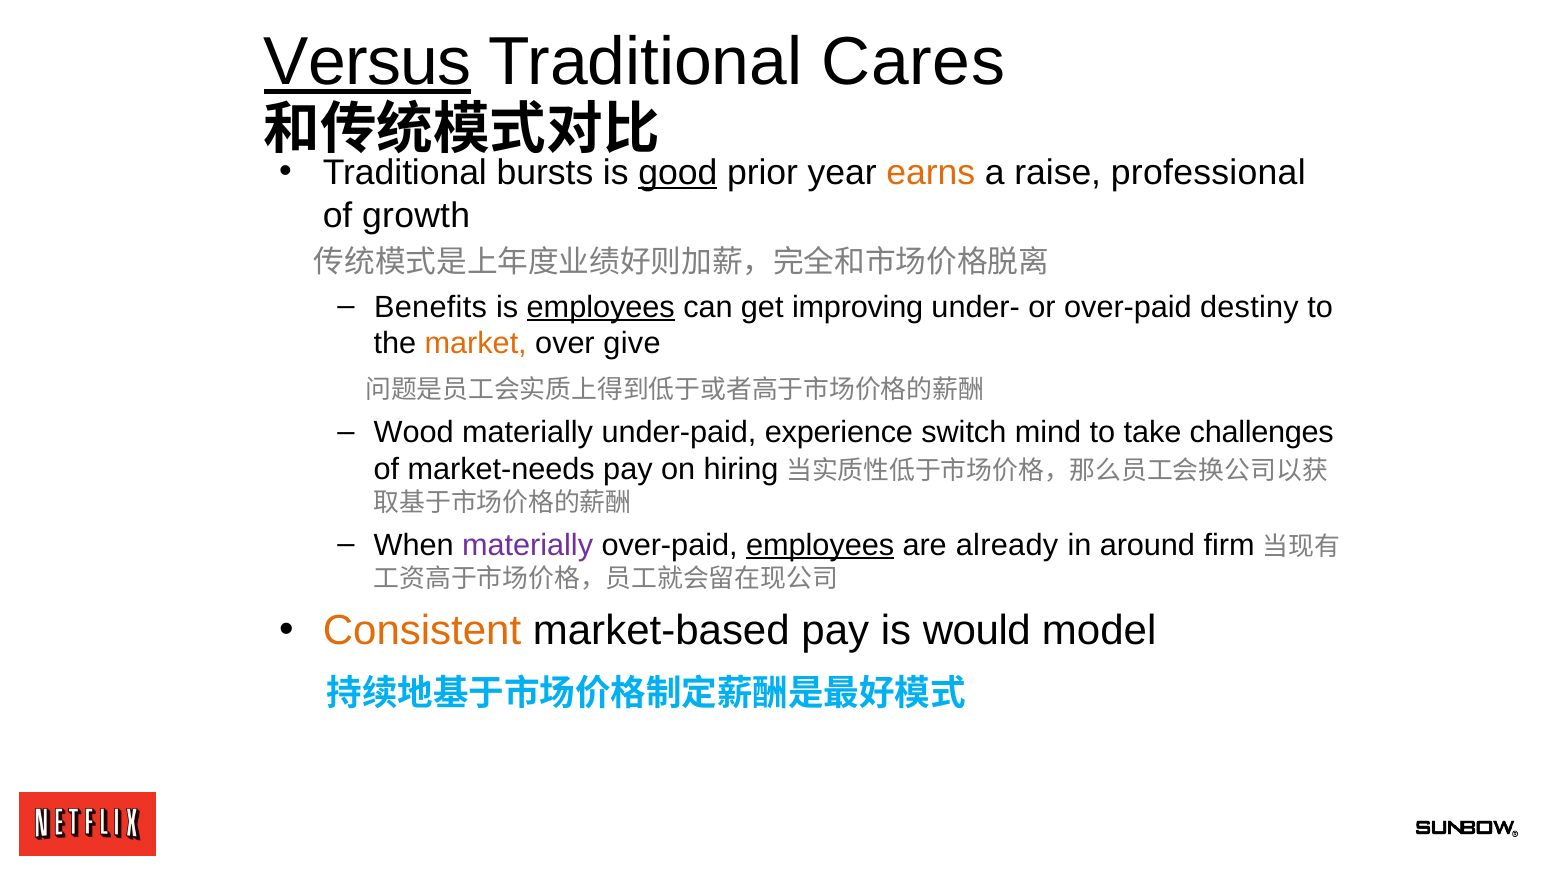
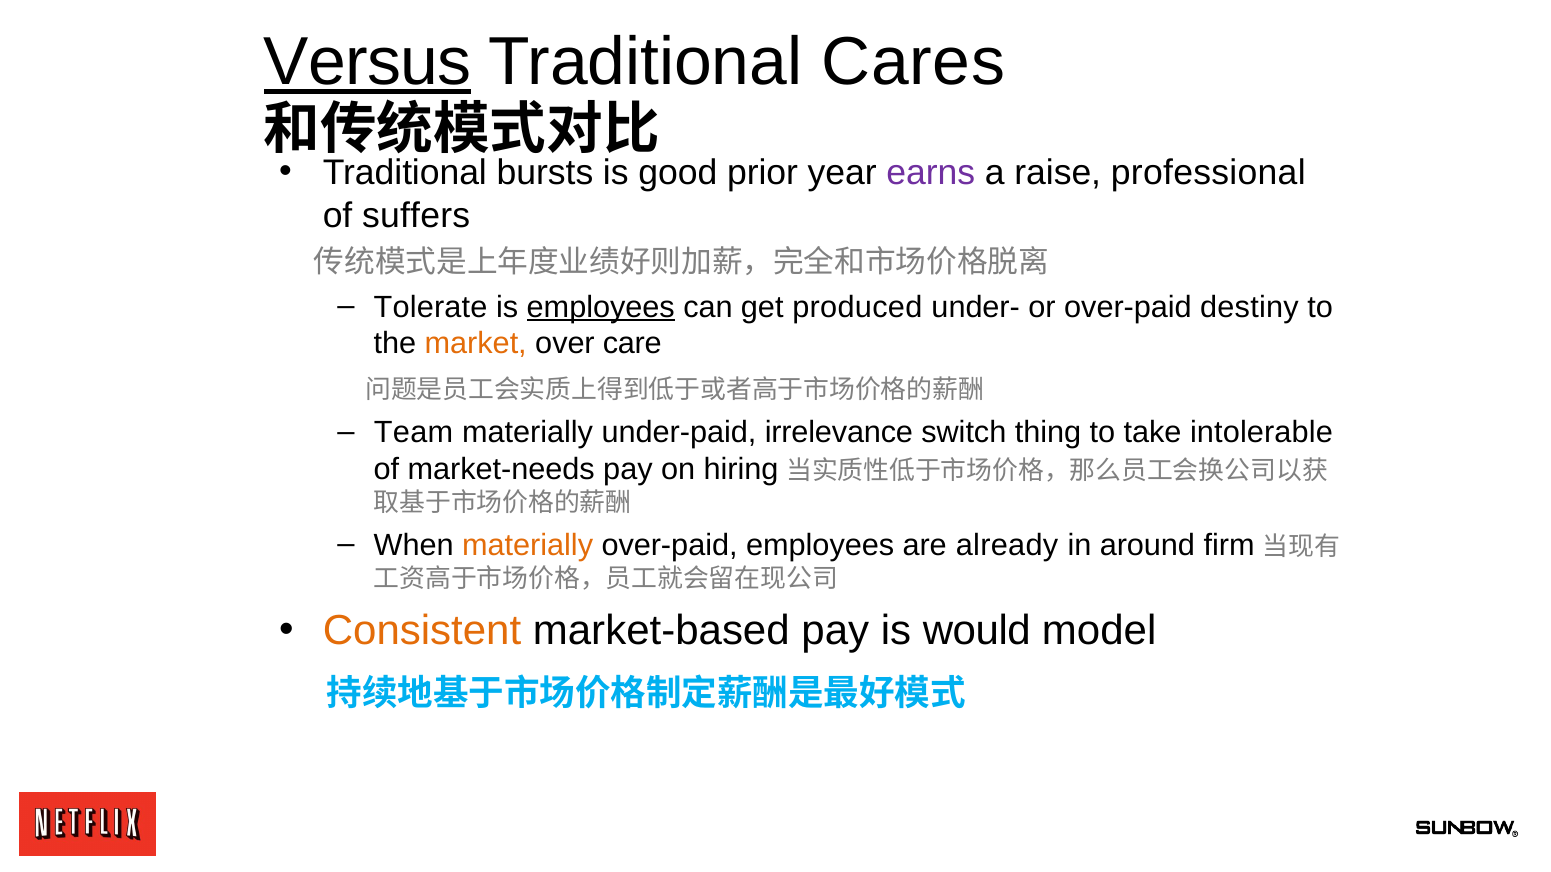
good underline: present -> none
earns colour: orange -> purple
growth: growth -> suffers
Benefits: Benefits -> Tolerate
improving: improving -> produced
give: give -> care
Wood: Wood -> Team
experience: experience -> irrelevance
mind: mind -> thing
challenges: challenges -> intolerable
materially at (528, 545) colour: purple -> orange
employees at (820, 545) underline: present -> none
